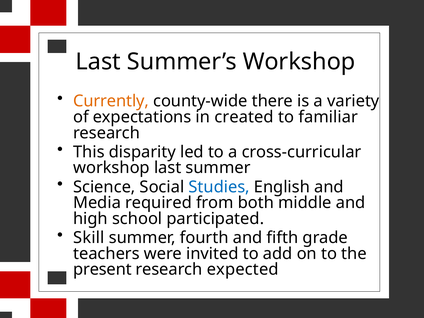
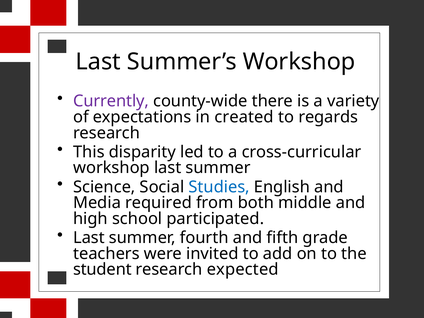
Currently colour: orange -> purple
familiar: familiar -> regards
Skill at (89, 238): Skill -> Last
present: present -> student
